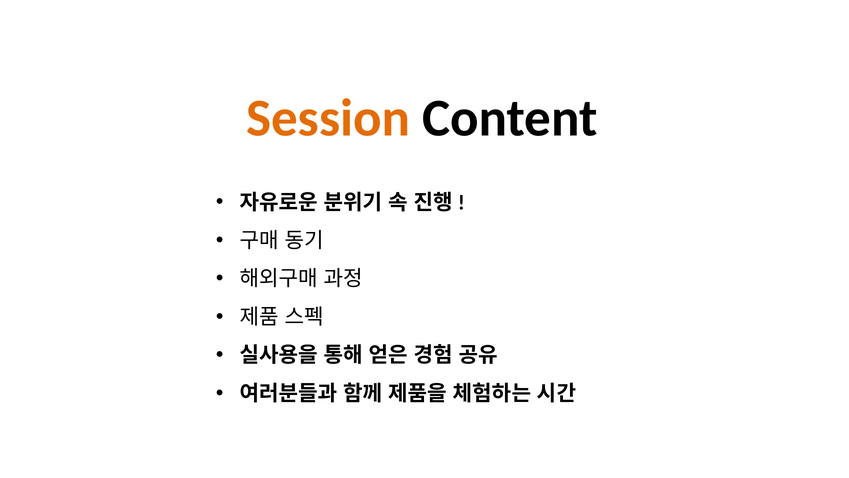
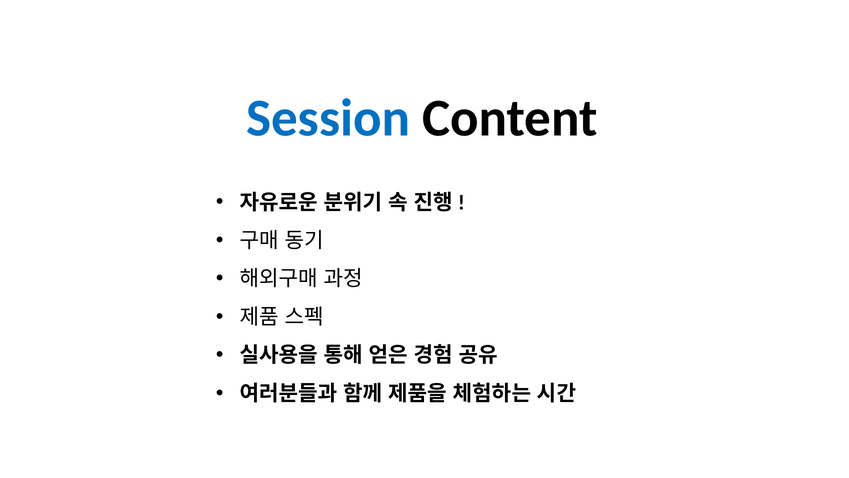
Session colour: orange -> blue
